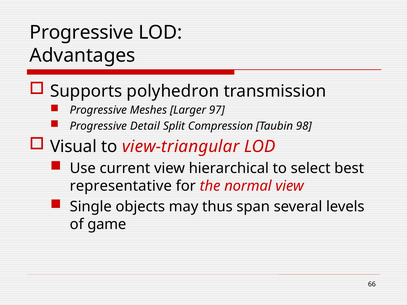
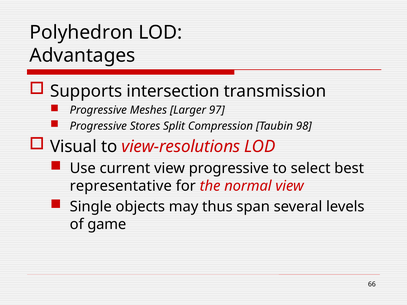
Progressive at (82, 32): Progressive -> Polyhedron
polyhedron: polyhedron -> intersection
Detail: Detail -> Stores
view-triangular: view-triangular -> view-resolutions
view hierarchical: hierarchical -> progressive
